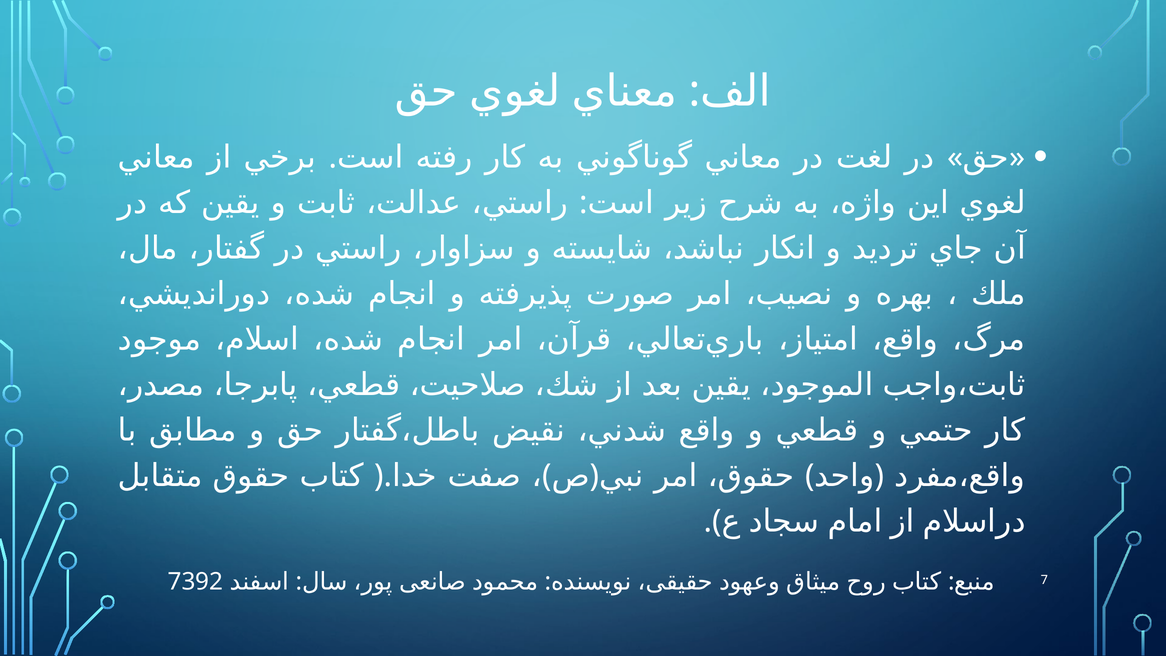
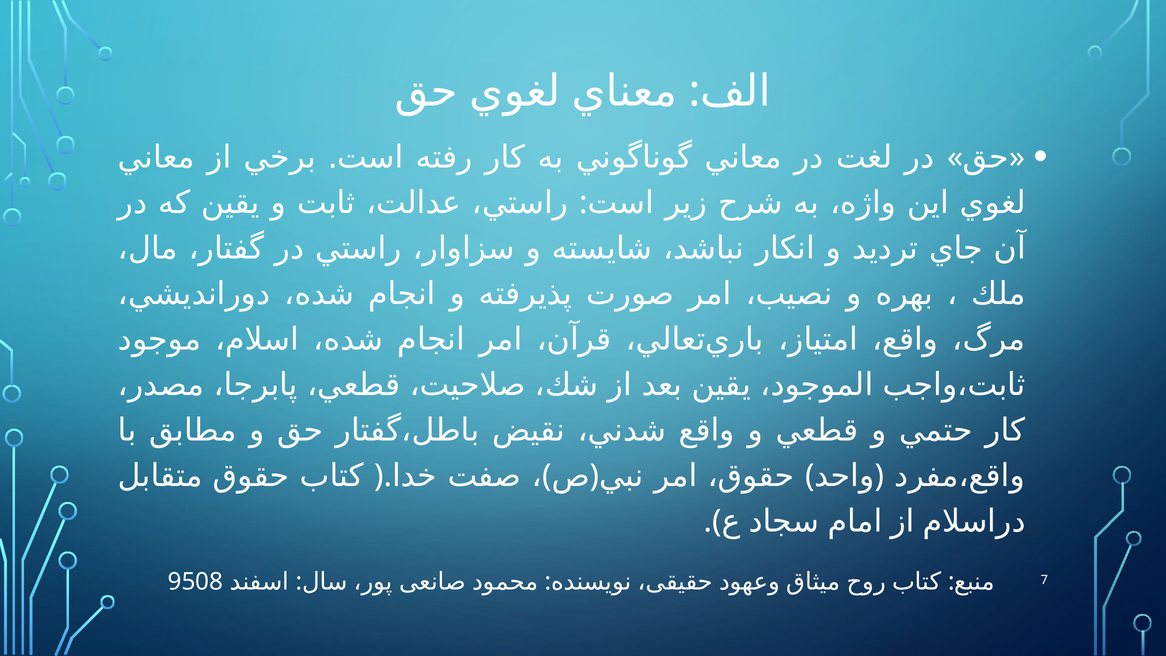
7392: 7392 -> 9508
